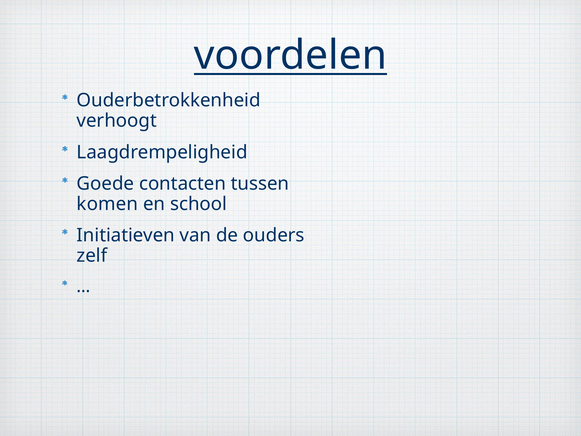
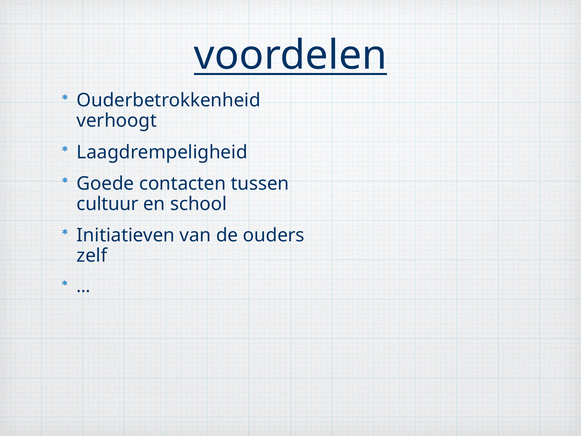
komen: komen -> cultuur
